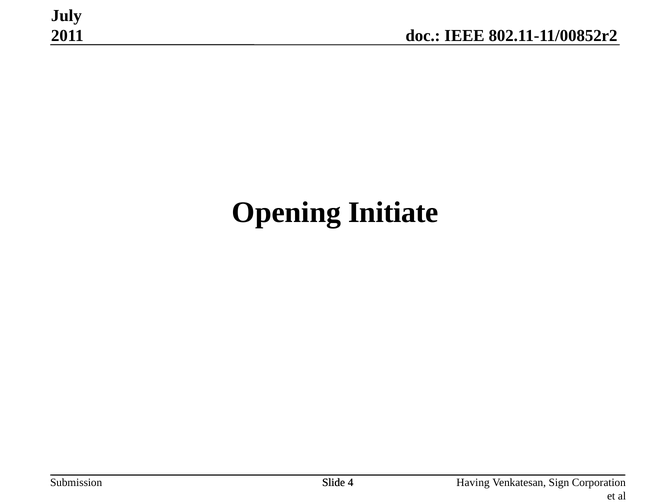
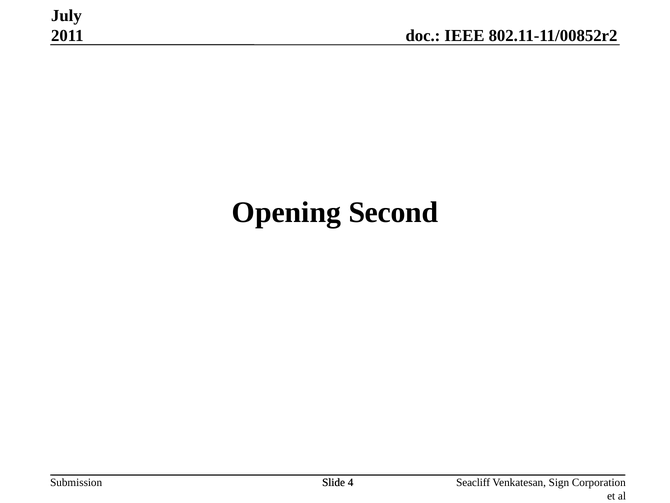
Initiate: Initiate -> Second
Having: Having -> Seacliff
